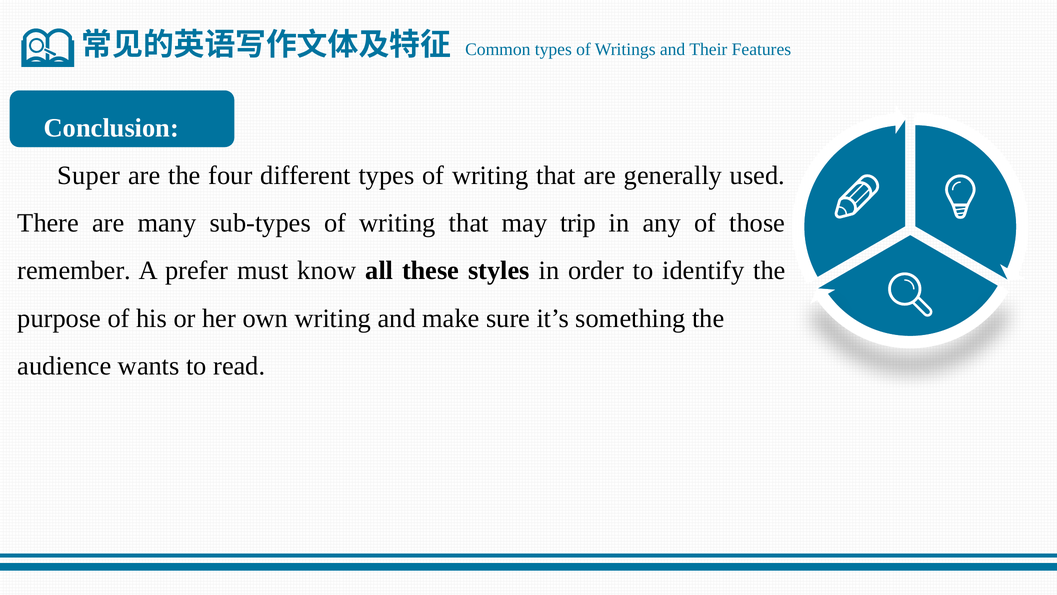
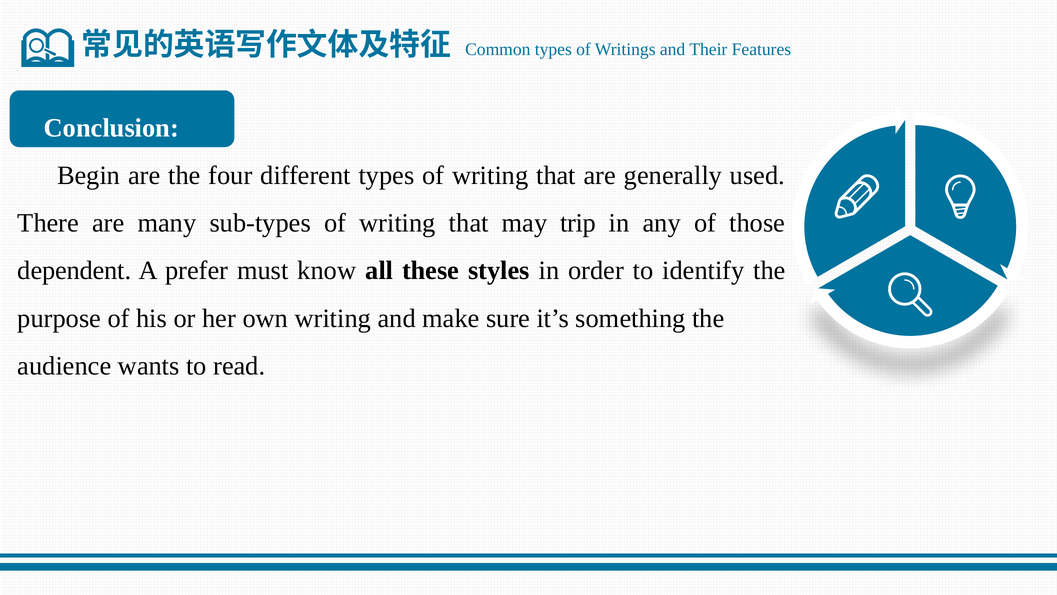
Super: Super -> Begin
remember: remember -> dependent
